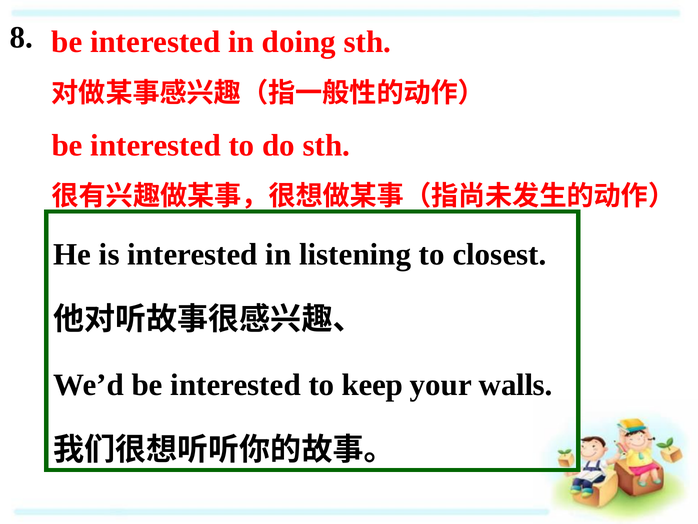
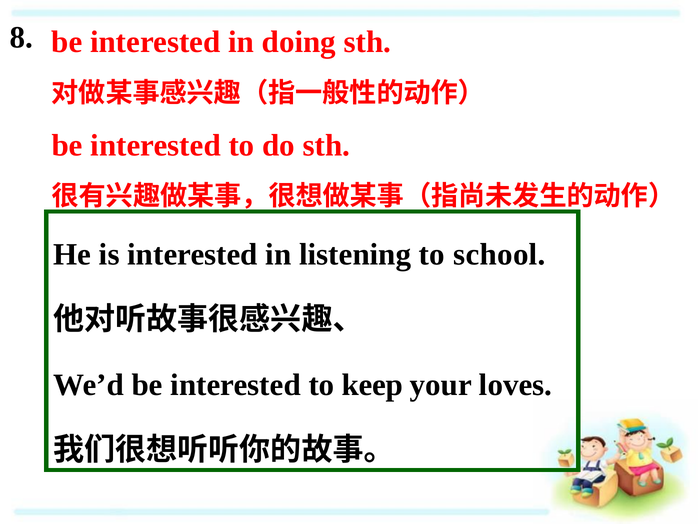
closest: closest -> school
walls: walls -> loves
